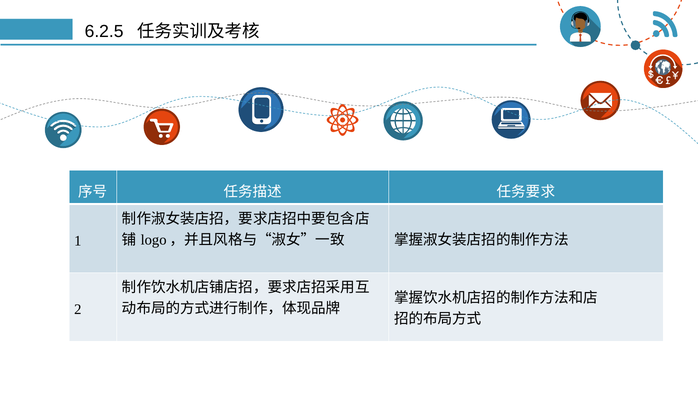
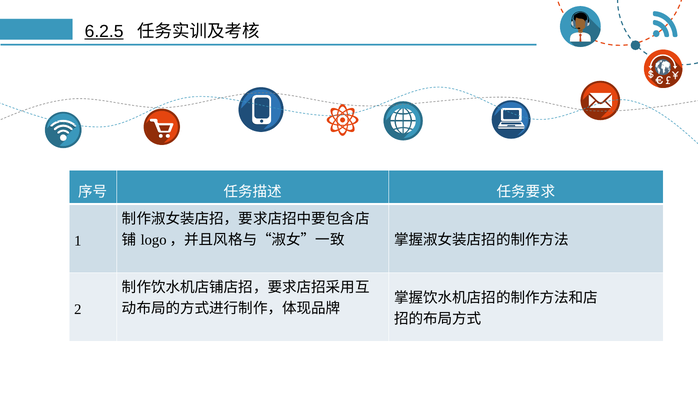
6.2.5 underline: none -> present
